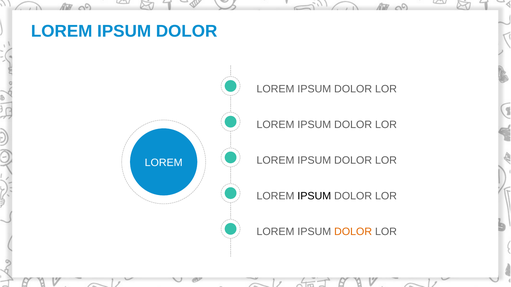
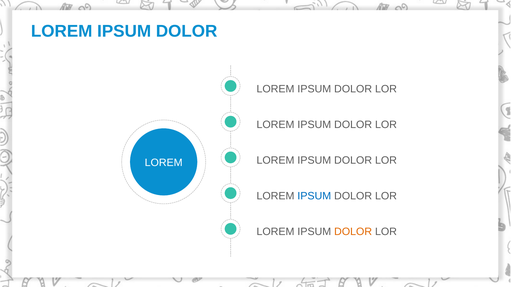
IPSUM at (314, 196) colour: black -> blue
